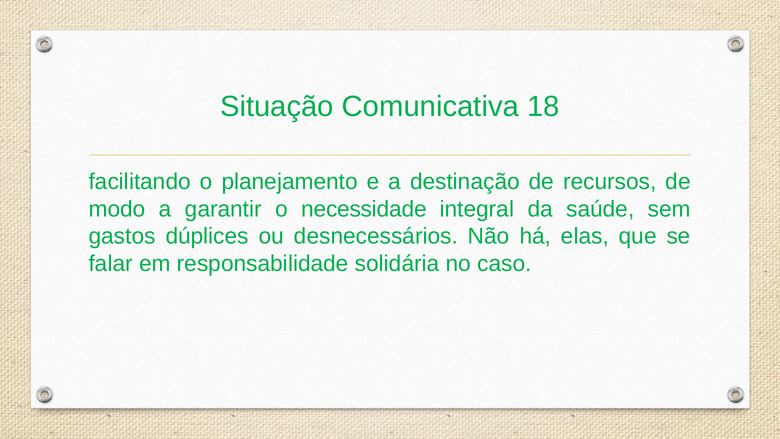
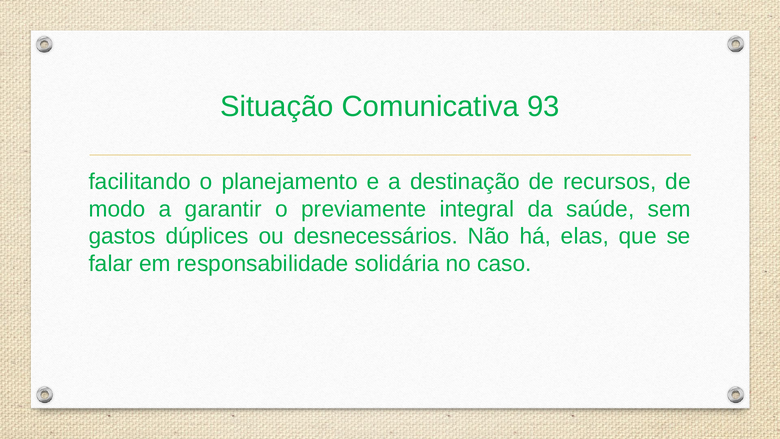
18: 18 -> 93
necessidade: necessidade -> previamente
